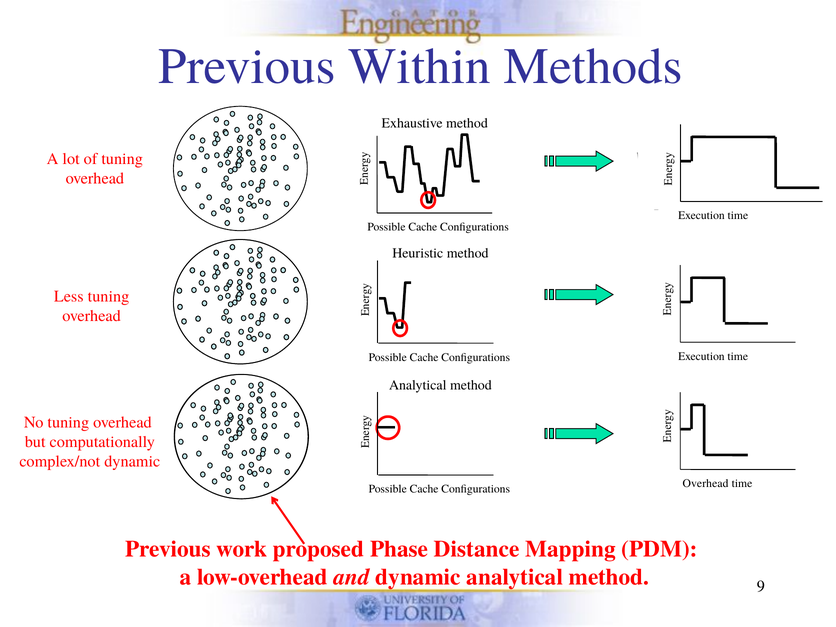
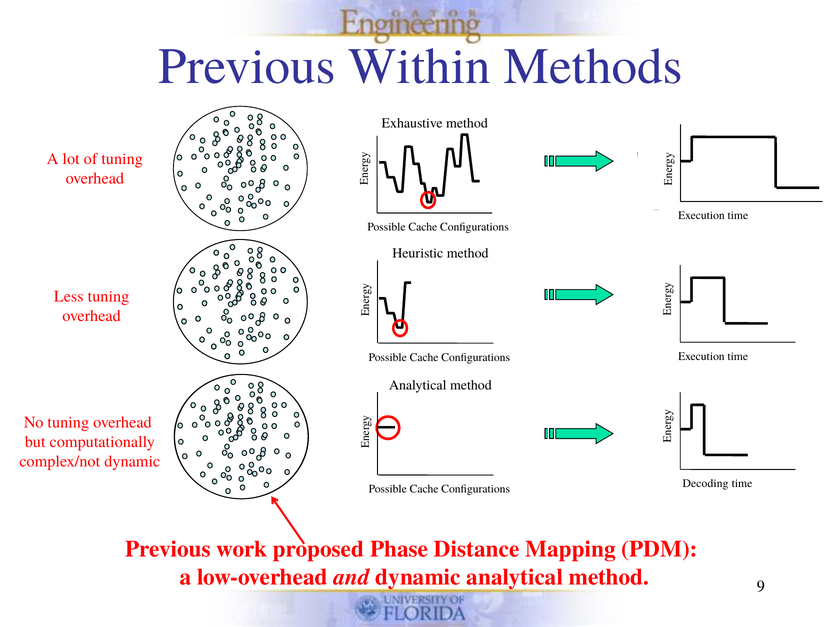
Overhead at (706, 484): Overhead -> Decoding
